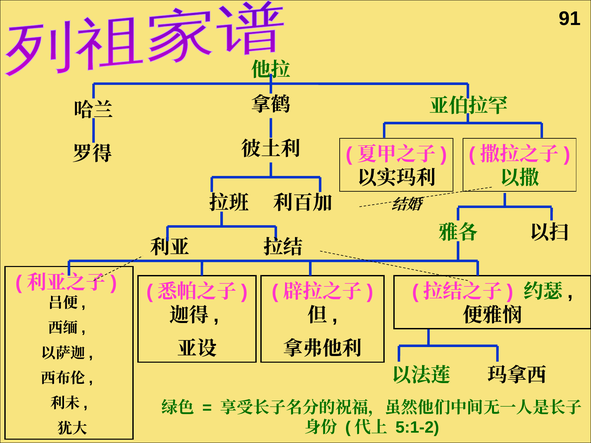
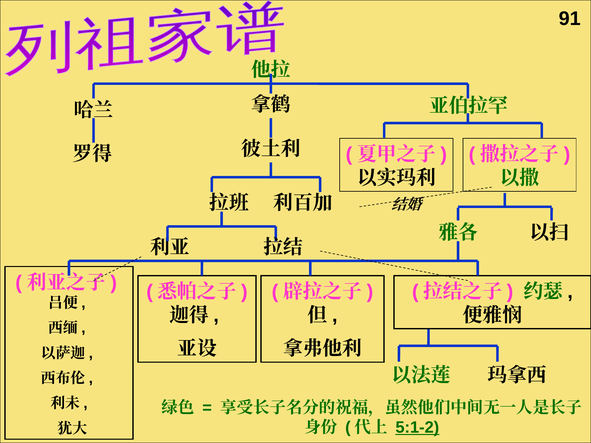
5:1-2 underline: none -> present
